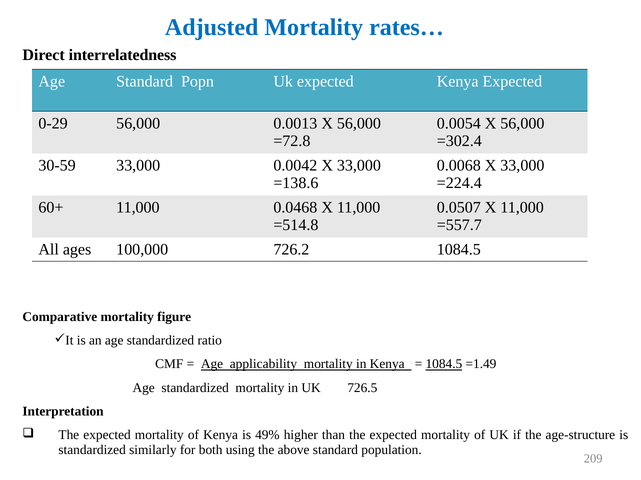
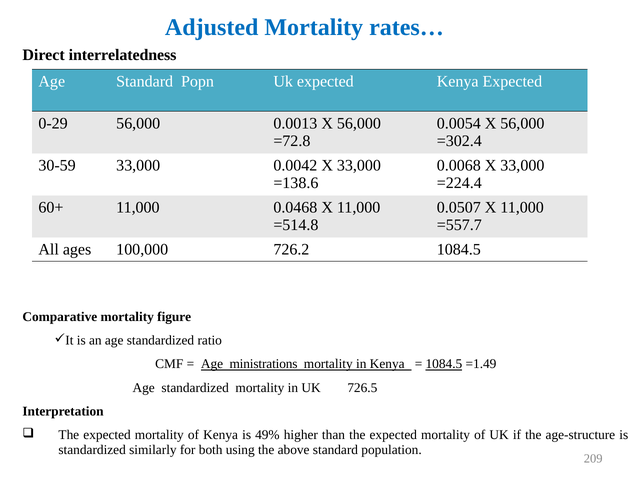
applicability: applicability -> ministrations
